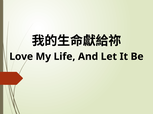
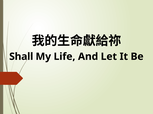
Love: Love -> Shall
